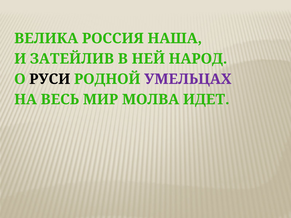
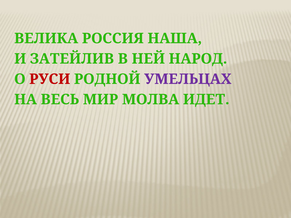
РУСИ colour: black -> red
